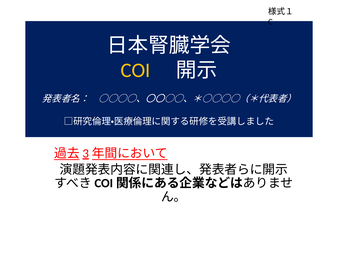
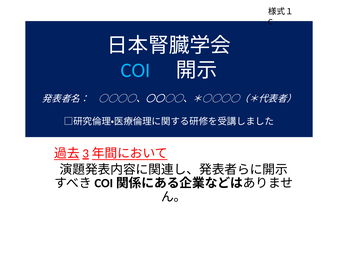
COI colour: yellow -> light blue
